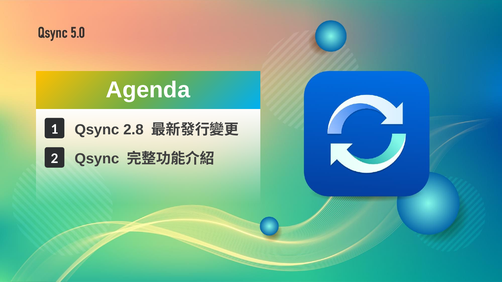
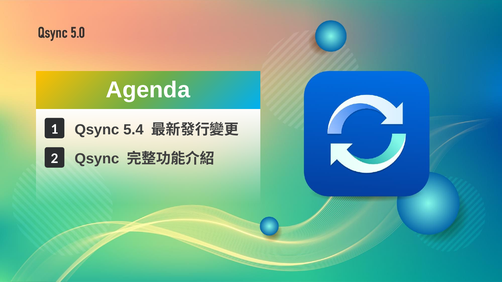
2.8: 2.8 -> 5.4
